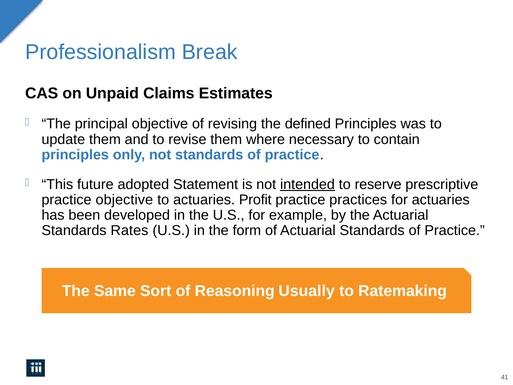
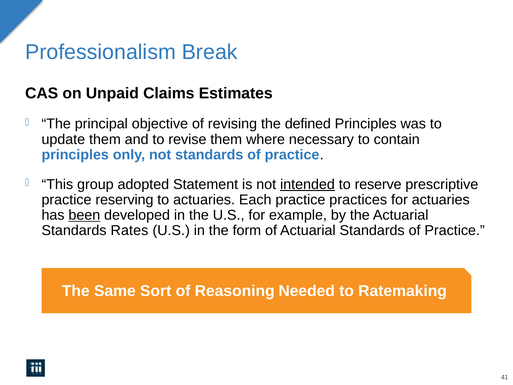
future: future -> group
practice objective: objective -> reserving
Profit: Profit -> Each
been underline: none -> present
Usually: Usually -> Needed
